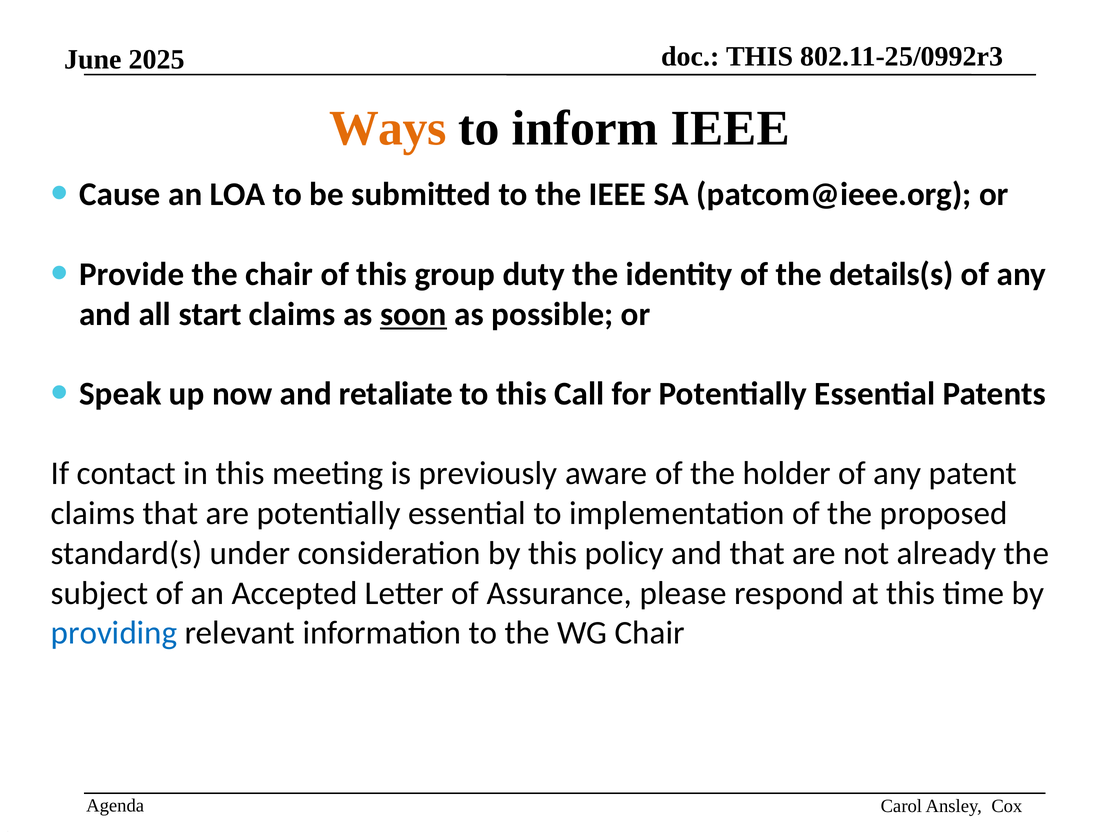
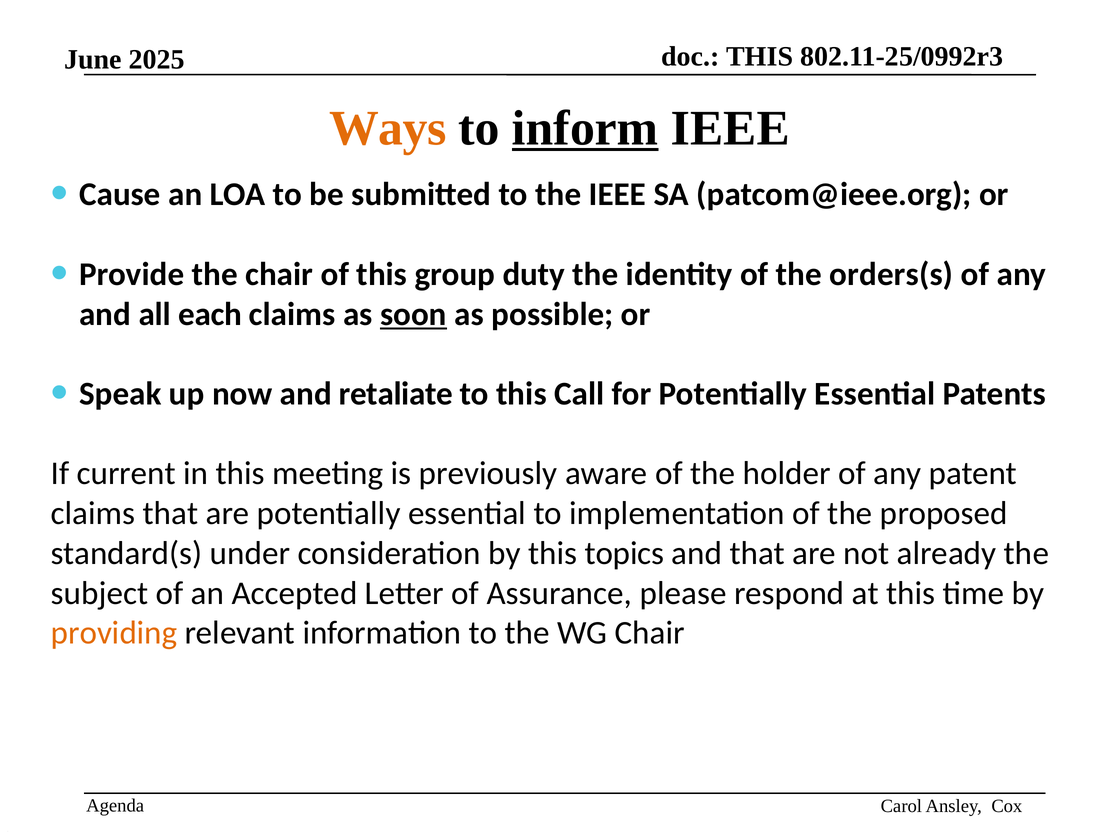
inform underline: none -> present
details(s: details(s -> orders(s
start: start -> each
contact: contact -> current
policy: policy -> topics
providing colour: blue -> orange
